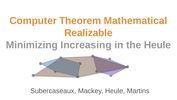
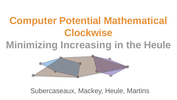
Theorem: Theorem -> Potential
Realizable: Realizable -> Clockwise
